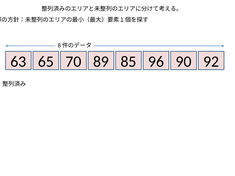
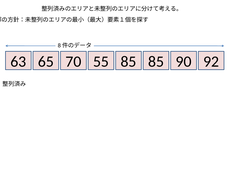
89: 89 -> 55
85 96: 96 -> 85
